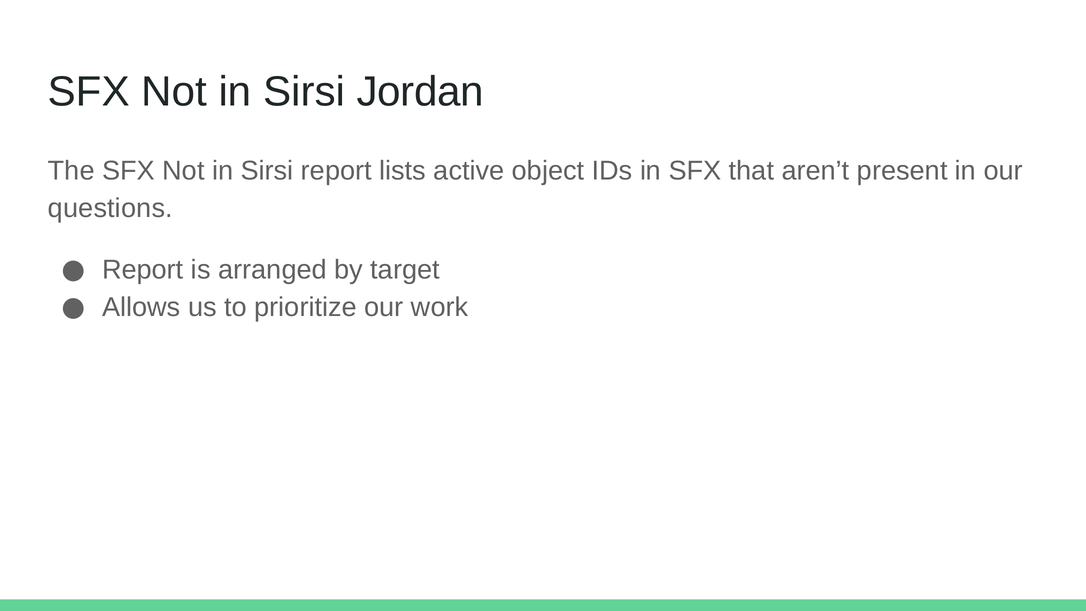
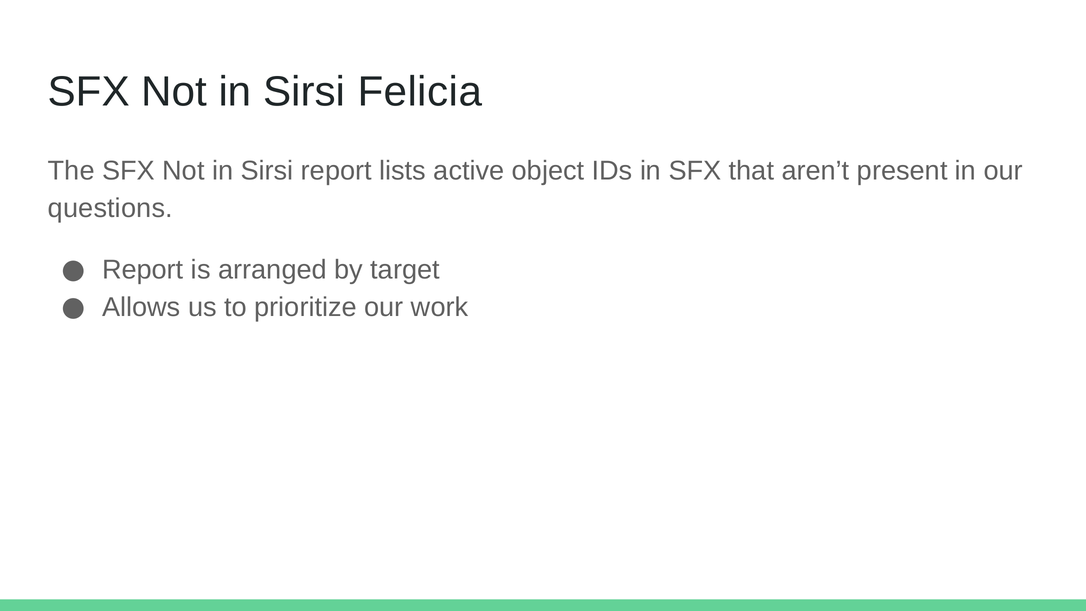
Jordan: Jordan -> Felicia
